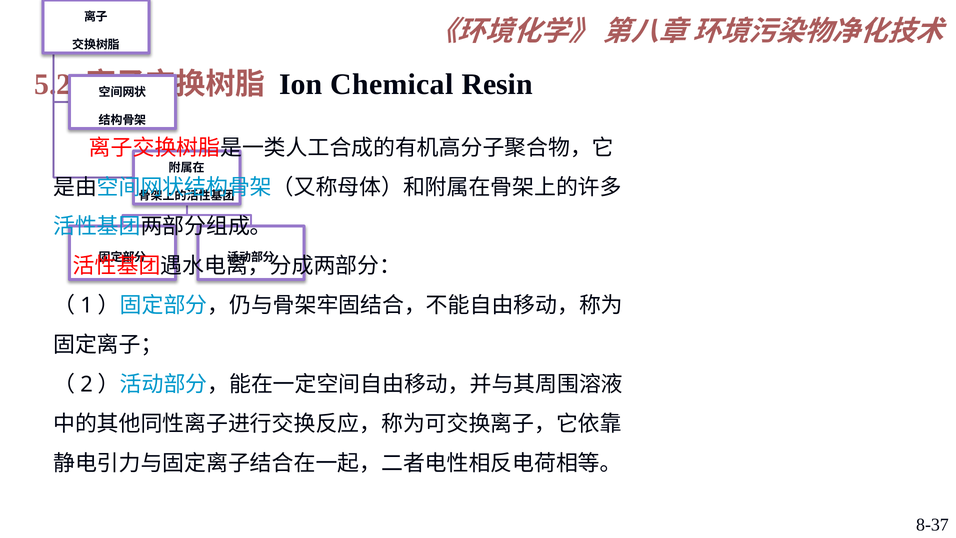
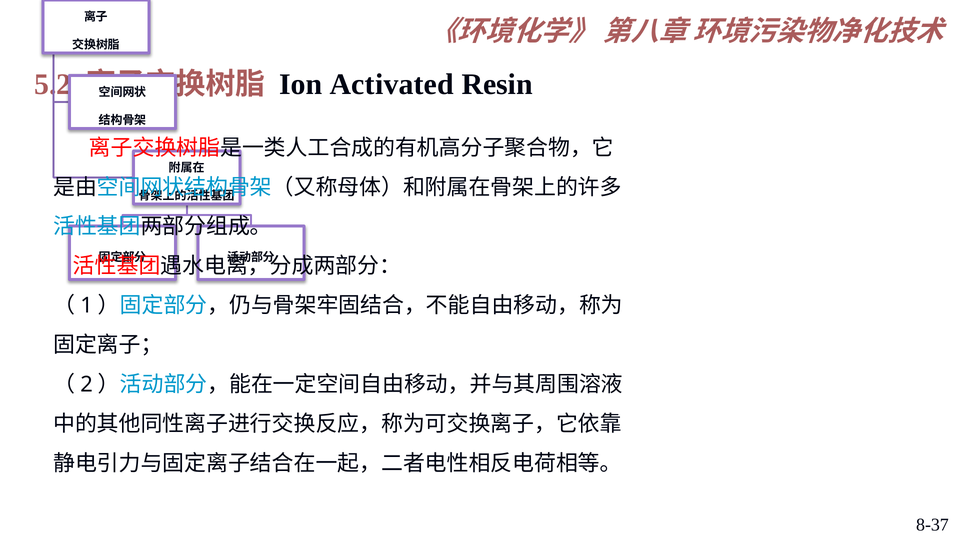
Chemical: Chemical -> Activated
